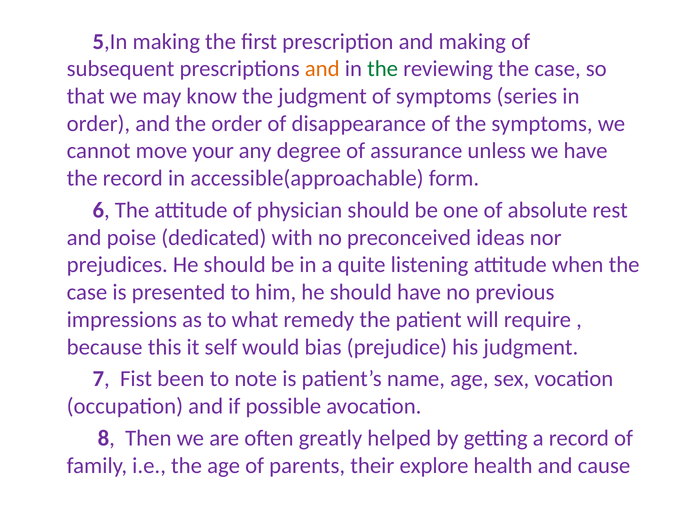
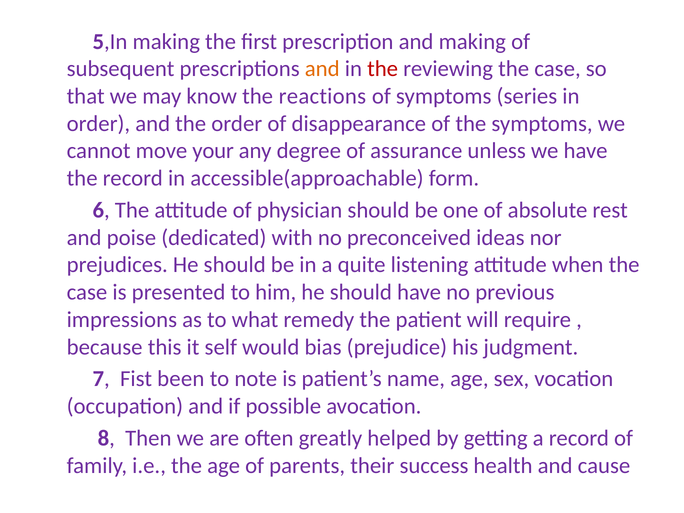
the at (383, 69) colour: green -> red
the judgment: judgment -> reactions
explore: explore -> success
